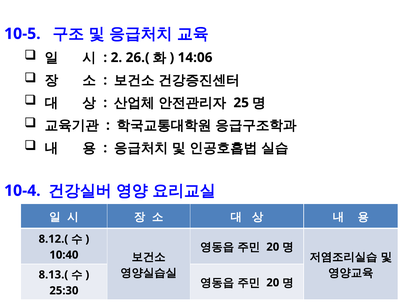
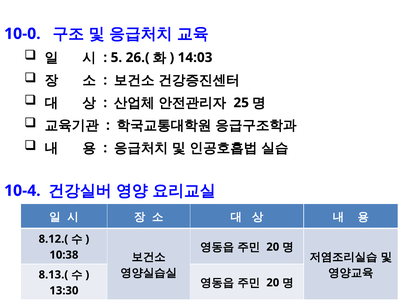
10-5: 10-5 -> 10-0
2: 2 -> 5
14:06: 14:06 -> 14:03
10:40: 10:40 -> 10:38
25:30: 25:30 -> 13:30
